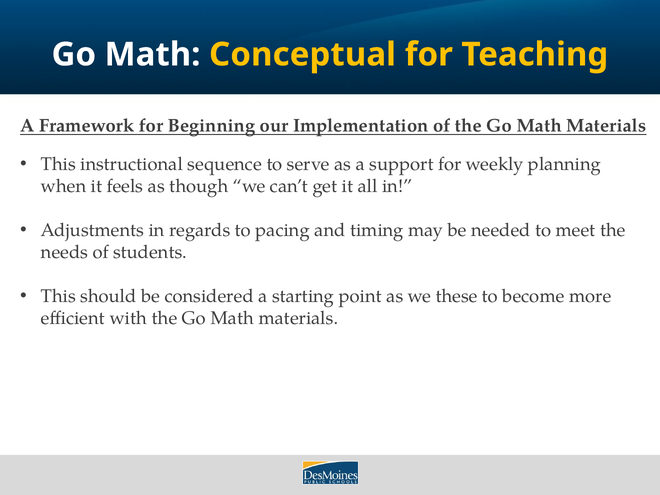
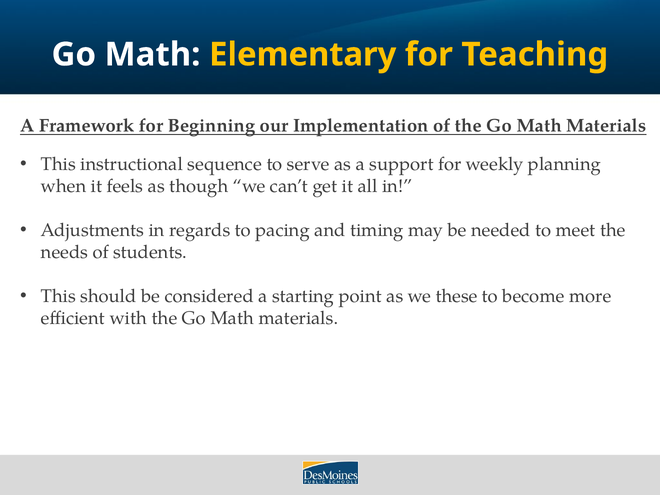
Conceptual: Conceptual -> Elementary
